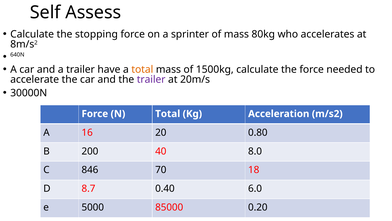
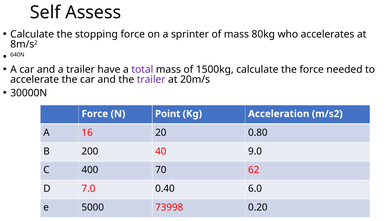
total at (142, 69) colour: orange -> purple
N Total: Total -> Point
8.0: 8.0 -> 9.0
846: 846 -> 400
18: 18 -> 62
8.7: 8.7 -> 7.0
85000: 85000 -> 73998
